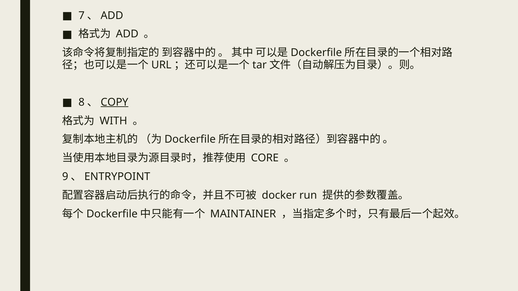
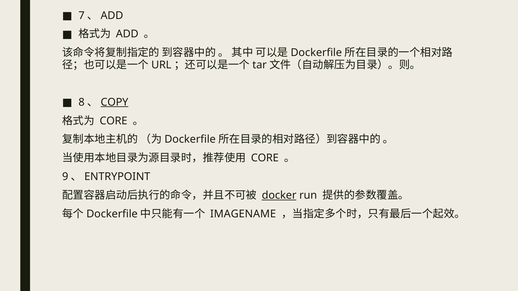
WITH at (113, 121): WITH -> CORE
docker underline: none -> present
MAINTAINER: MAINTAINER -> IMAGENAME
